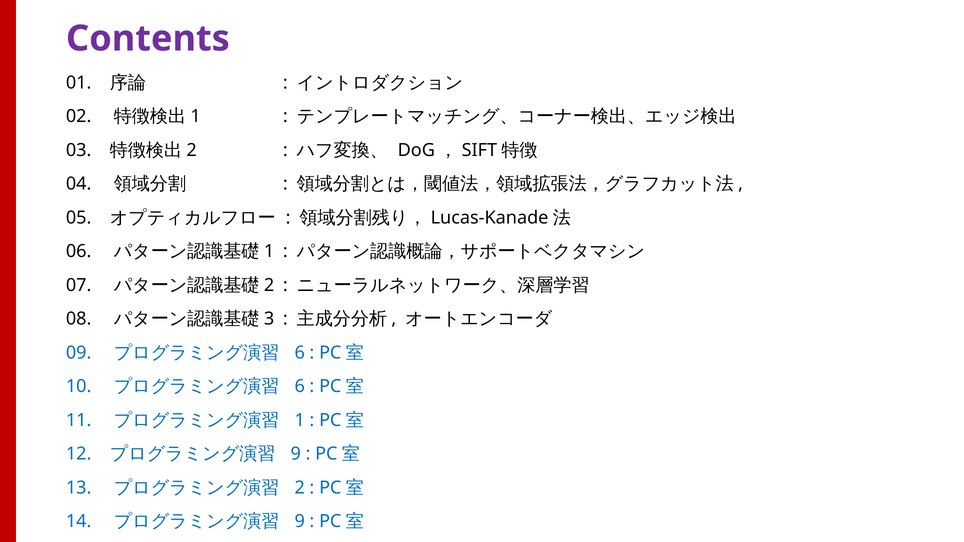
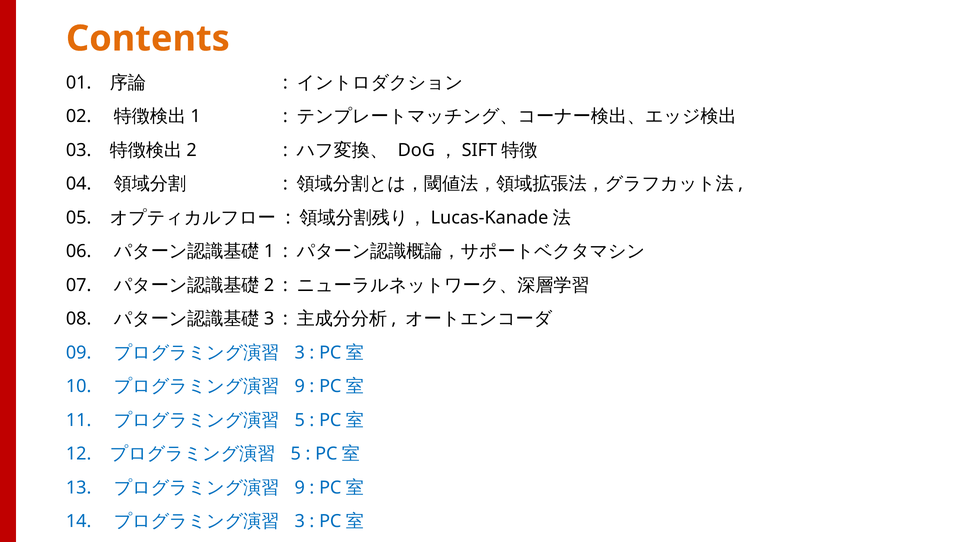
Contents colour: purple -> orange
6 at (300, 353): 6 -> 3
6 at (300, 387): 6 -> 9
1 at (300, 420): 1 -> 5
9 at (296, 454): 9 -> 5
2 at (300, 488): 2 -> 9
9 at (300, 522): 9 -> 3
